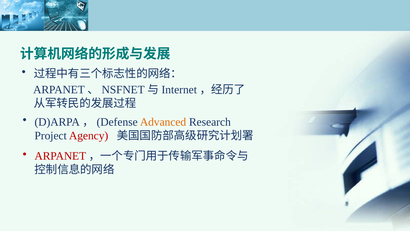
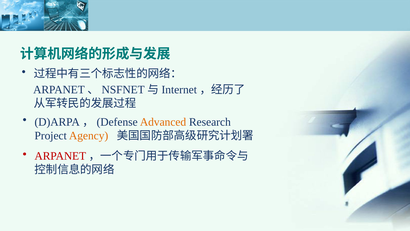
Agency colour: red -> orange
